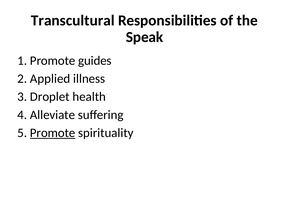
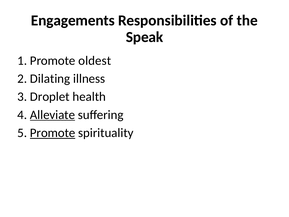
Transcultural: Transcultural -> Engagements
guides: guides -> oldest
Applied: Applied -> Dilating
Alleviate underline: none -> present
